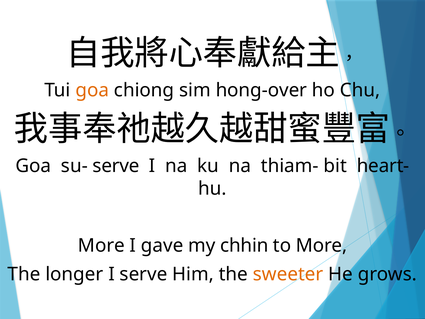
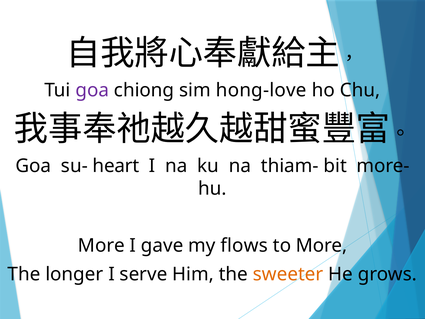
goa at (92, 90) colour: orange -> purple
hong-over: hong-over -> hong-love
su- serve: serve -> heart
heart-: heart- -> more-
chhin: chhin -> flows
